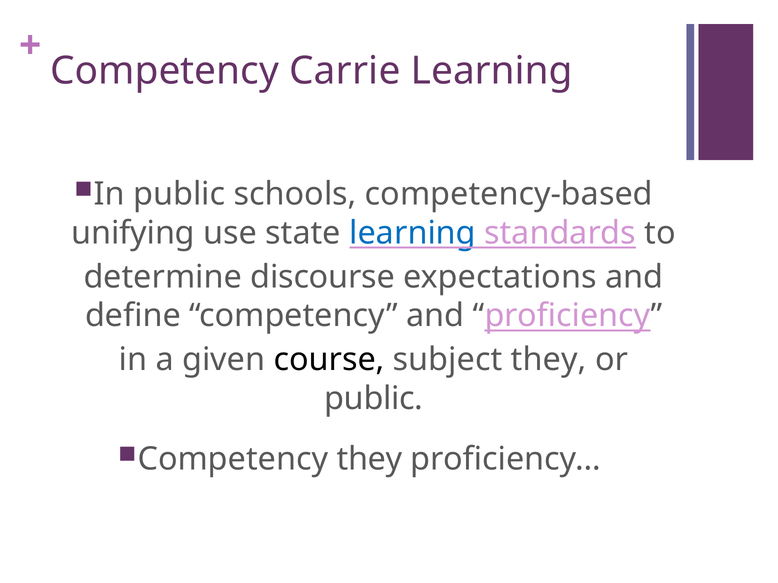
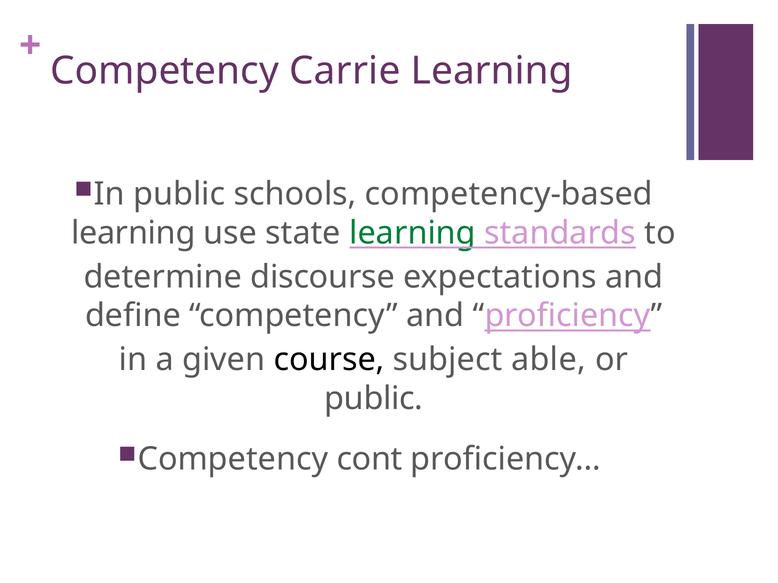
unifying at (133, 233): unifying -> learning
learning at (413, 233) colour: blue -> green
subject they: they -> able
Competency they: they -> cont
